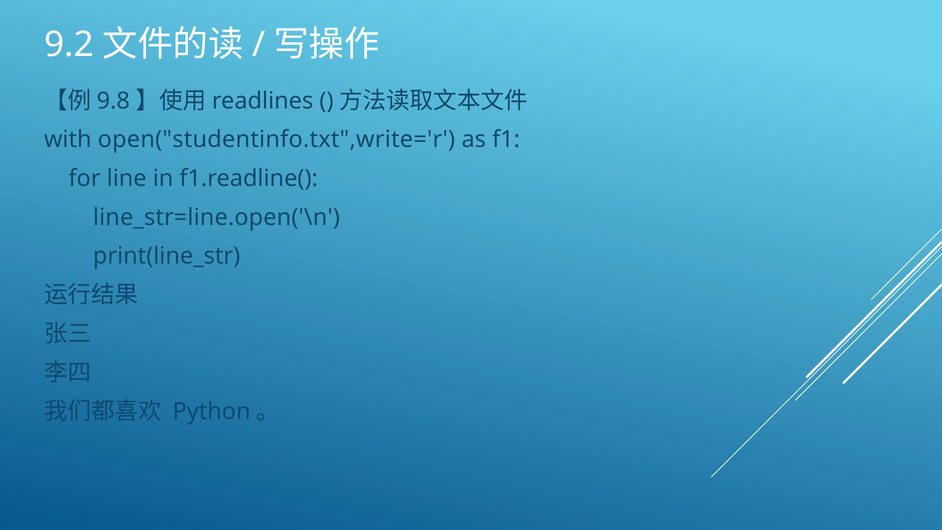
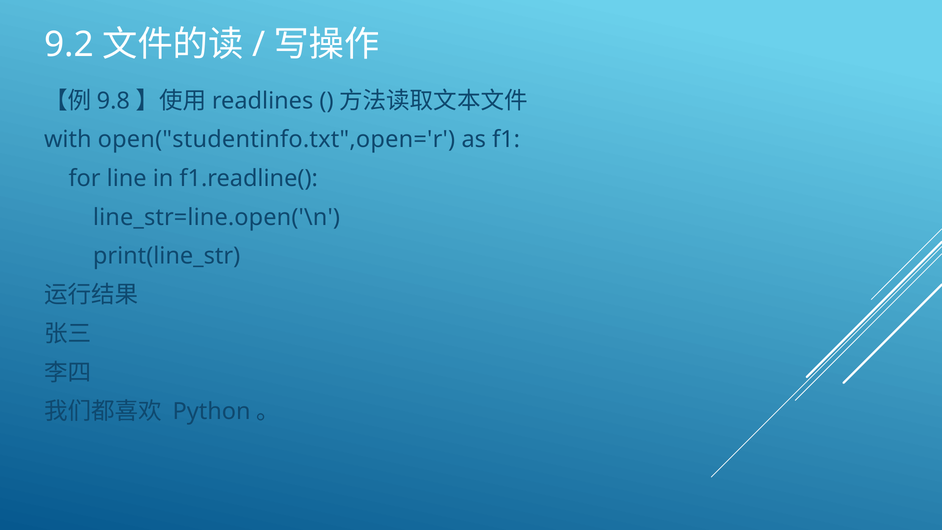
open("studentinfo.txt",write='r: open("studentinfo.txt",write='r -> open("studentinfo.txt",open='r
